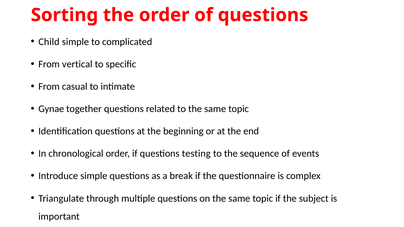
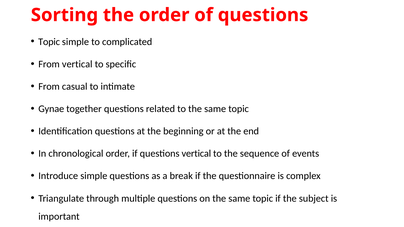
Child at (49, 42): Child -> Topic
questions testing: testing -> vertical
